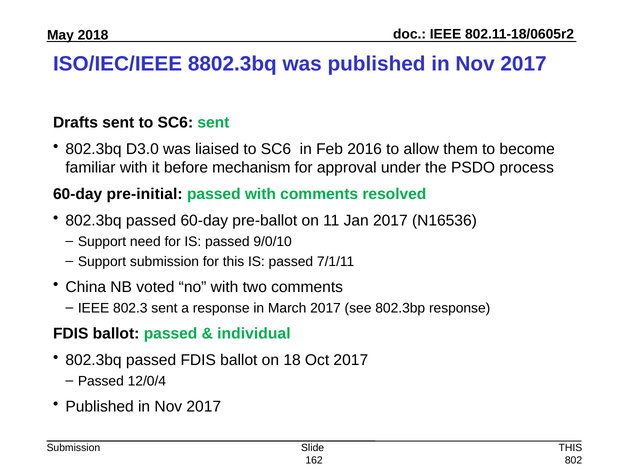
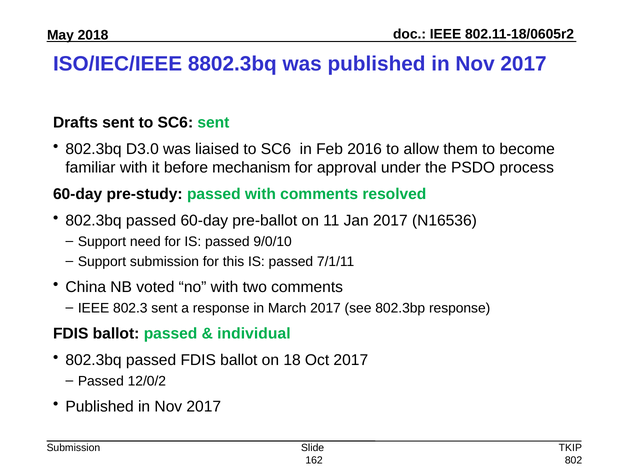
pre-initial: pre-initial -> pre-study
12/0/4: 12/0/4 -> 12/0/2
THIS at (570, 448): THIS -> TKIP
